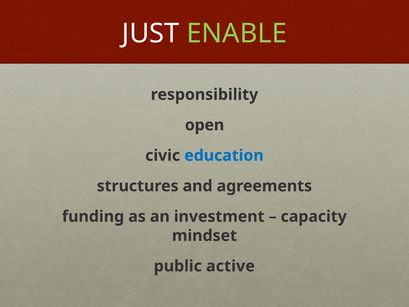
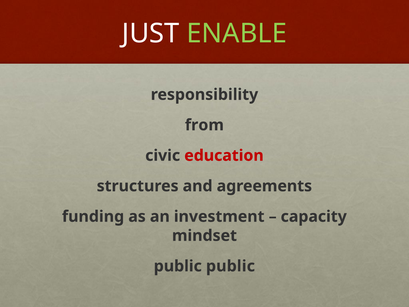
open: open -> from
education colour: blue -> red
public active: active -> public
